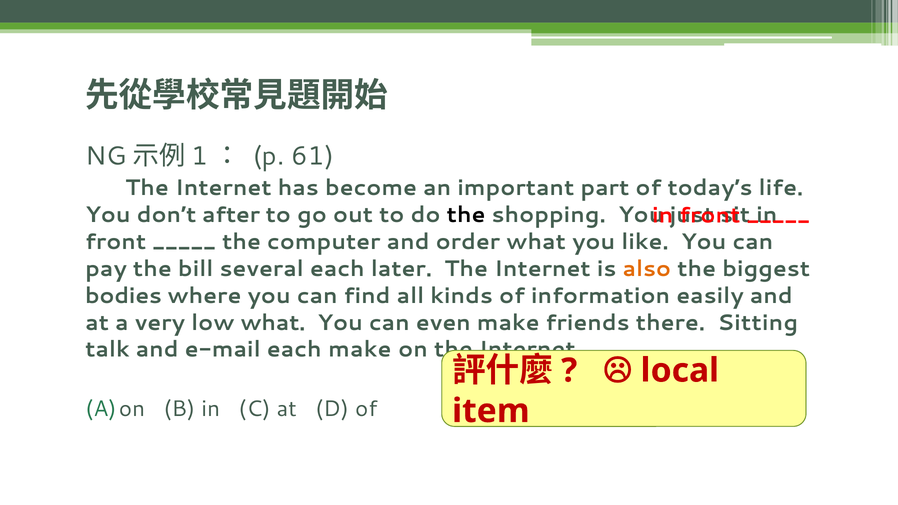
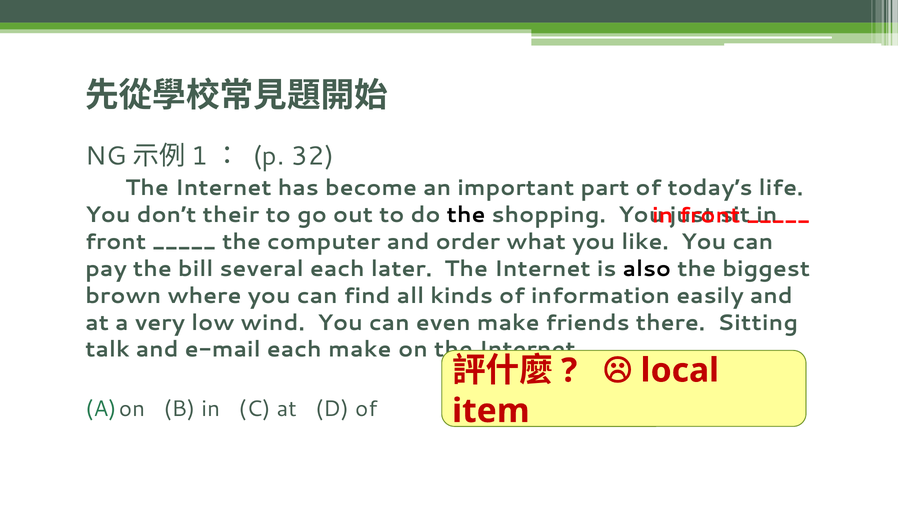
61: 61 -> 32
after: after -> their
also colour: orange -> black
bodies: bodies -> brown
low what: what -> wind
